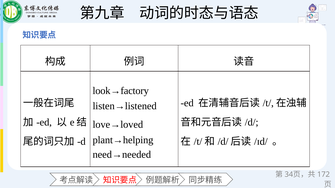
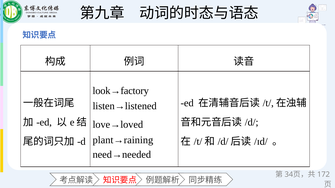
plant→helping: plant→helping -> plant→raining
